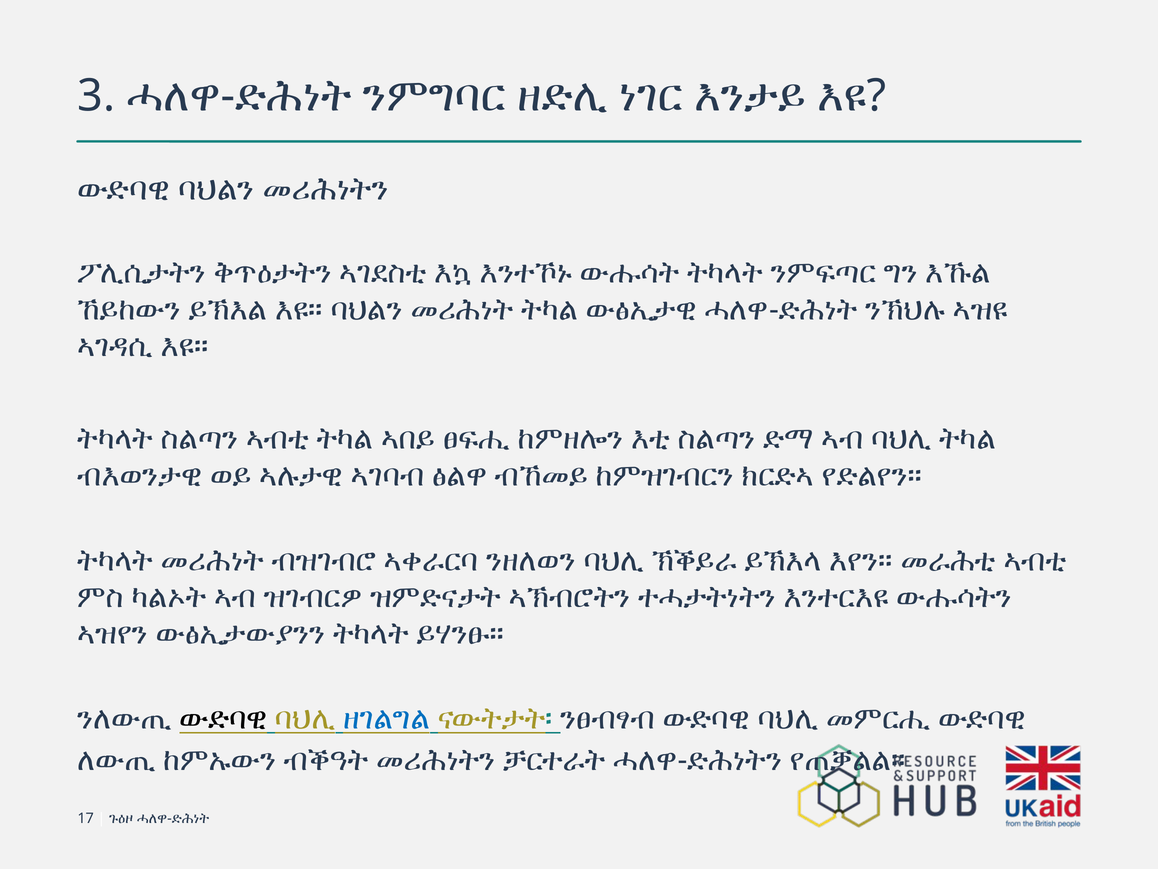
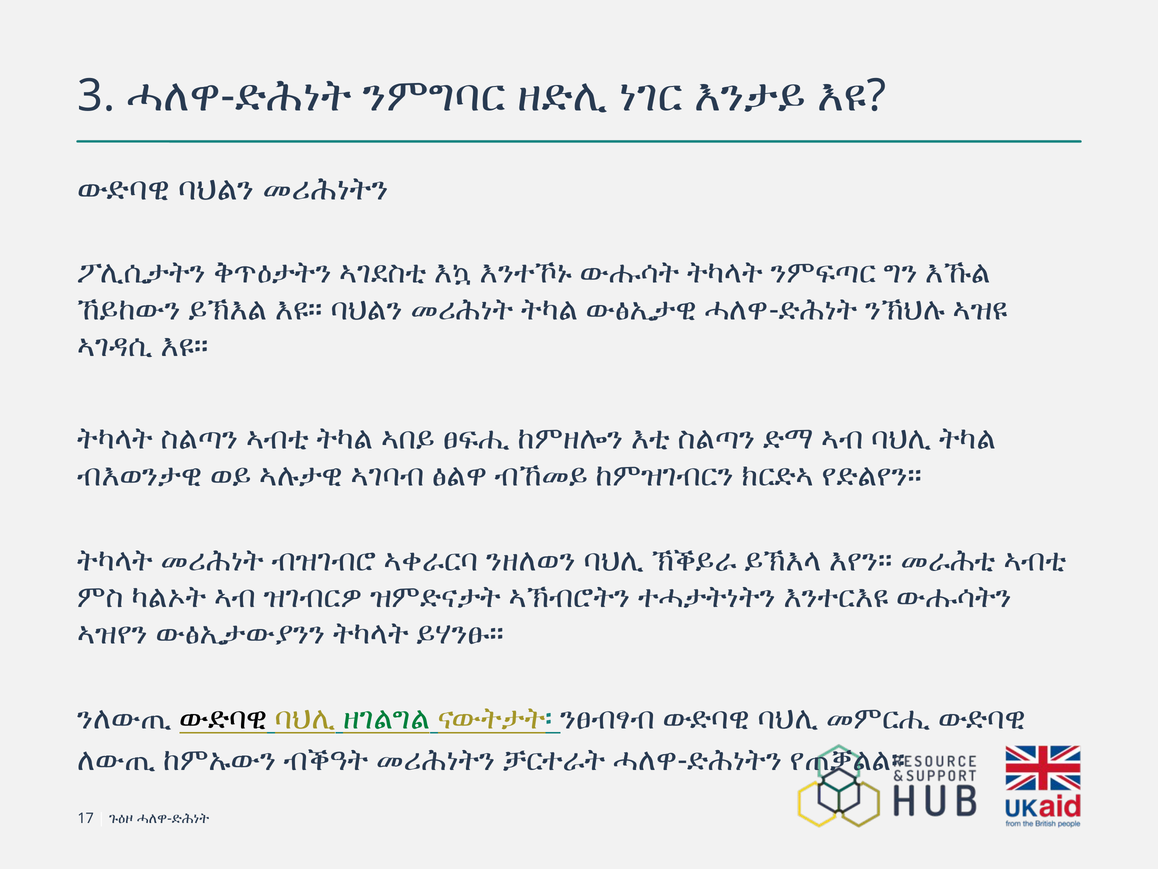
ዘገልግል colour: blue -> green
